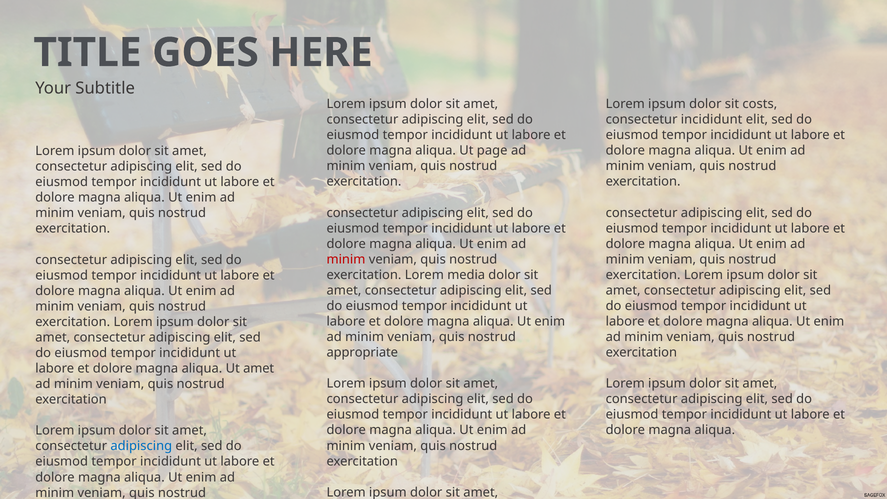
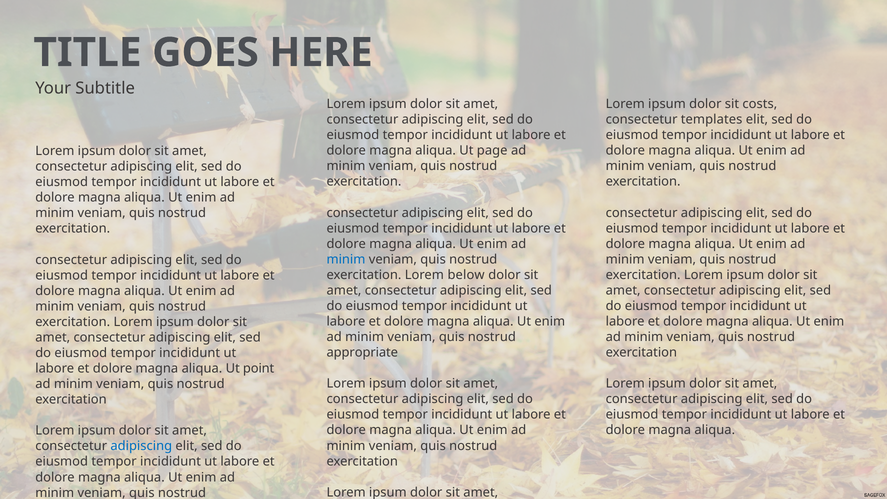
consectetur incididunt: incididunt -> templates
minim at (346, 259) colour: red -> blue
media: media -> below
Ut amet: amet -> point
